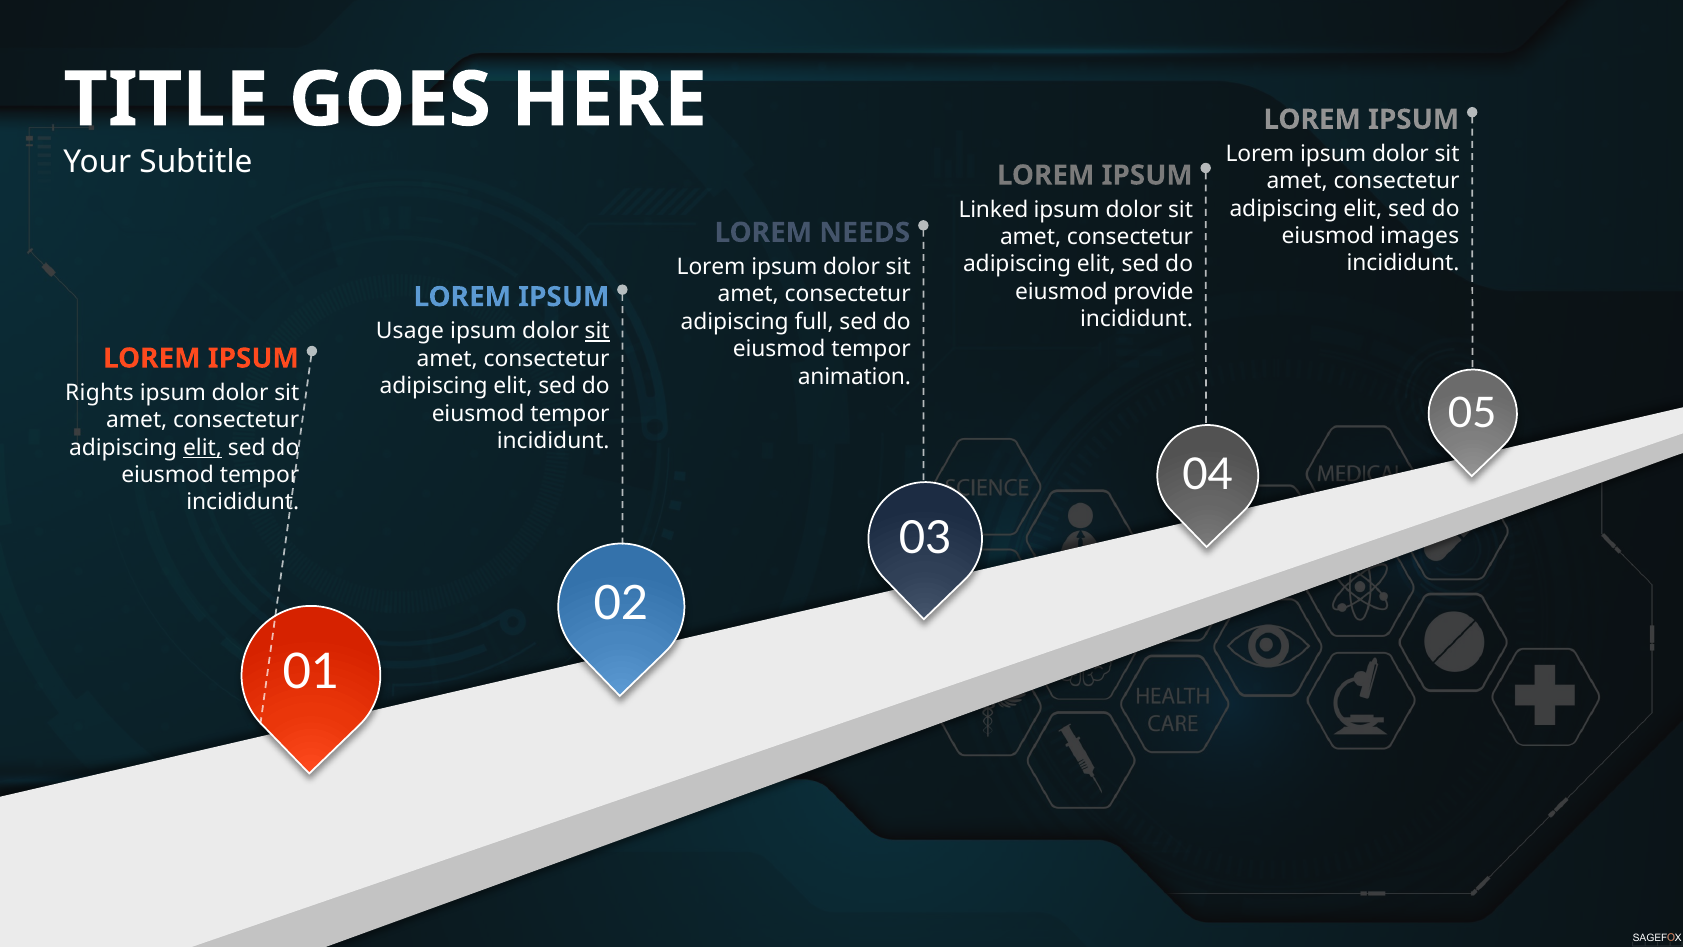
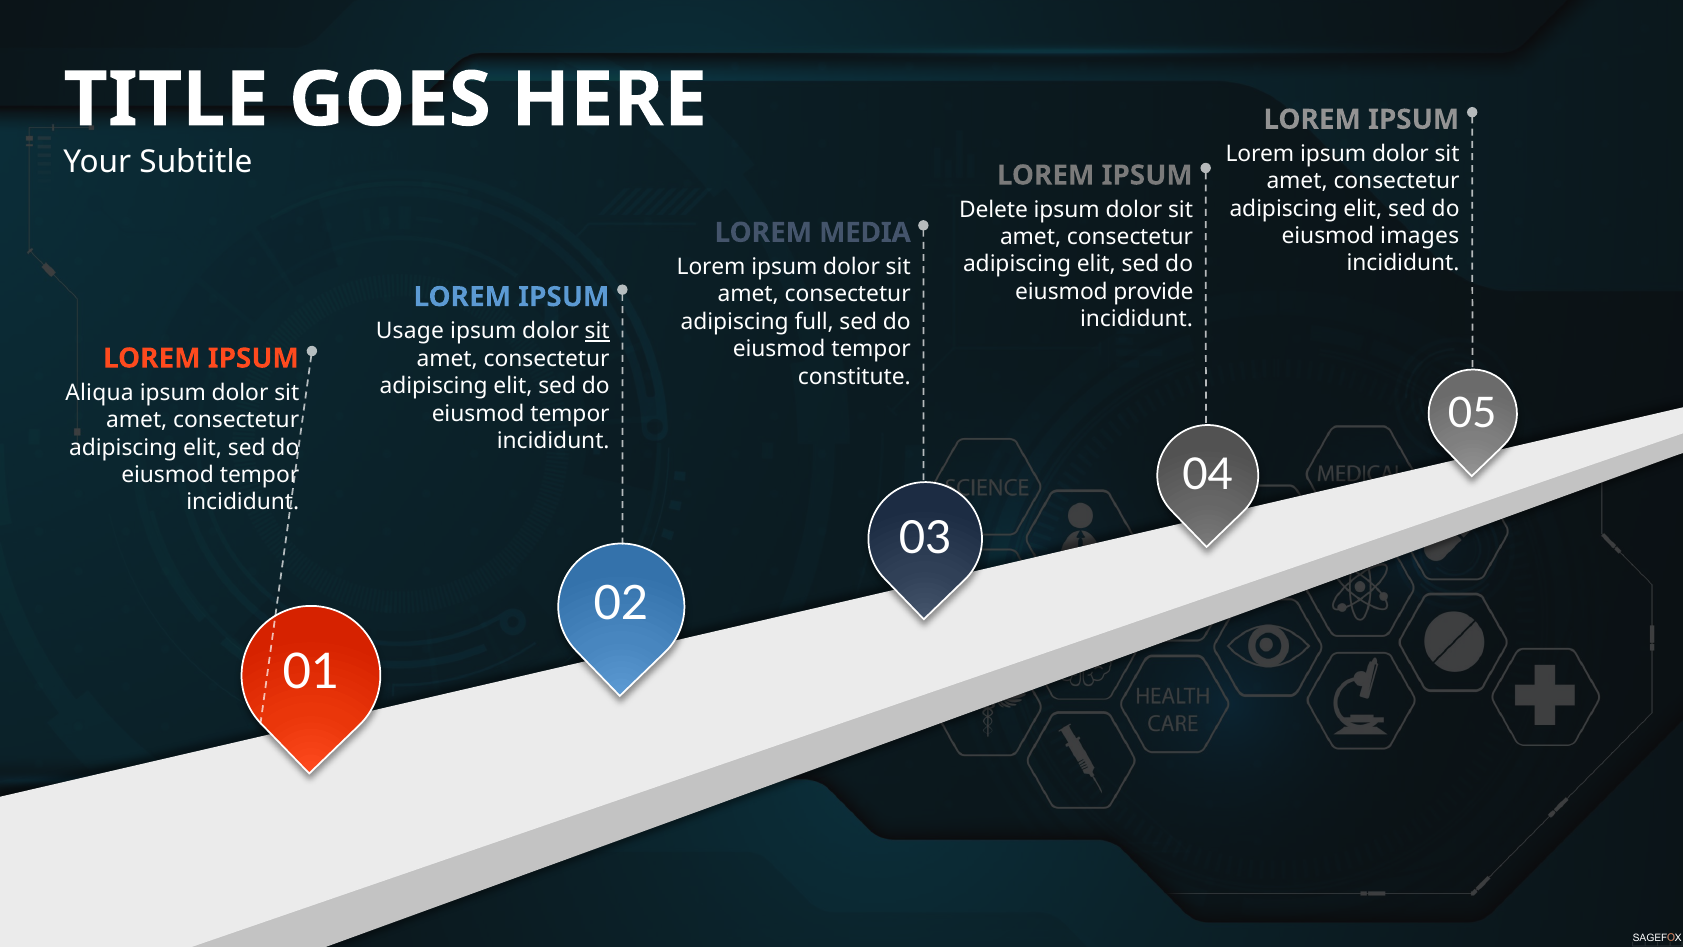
Linked: Linked -> Delete
NEEDS: NEEDS -> MEDIA
animation: animation -> constitute
Rights: Rights -> Aliqua
elit at (203, 447) underline: present -> none
